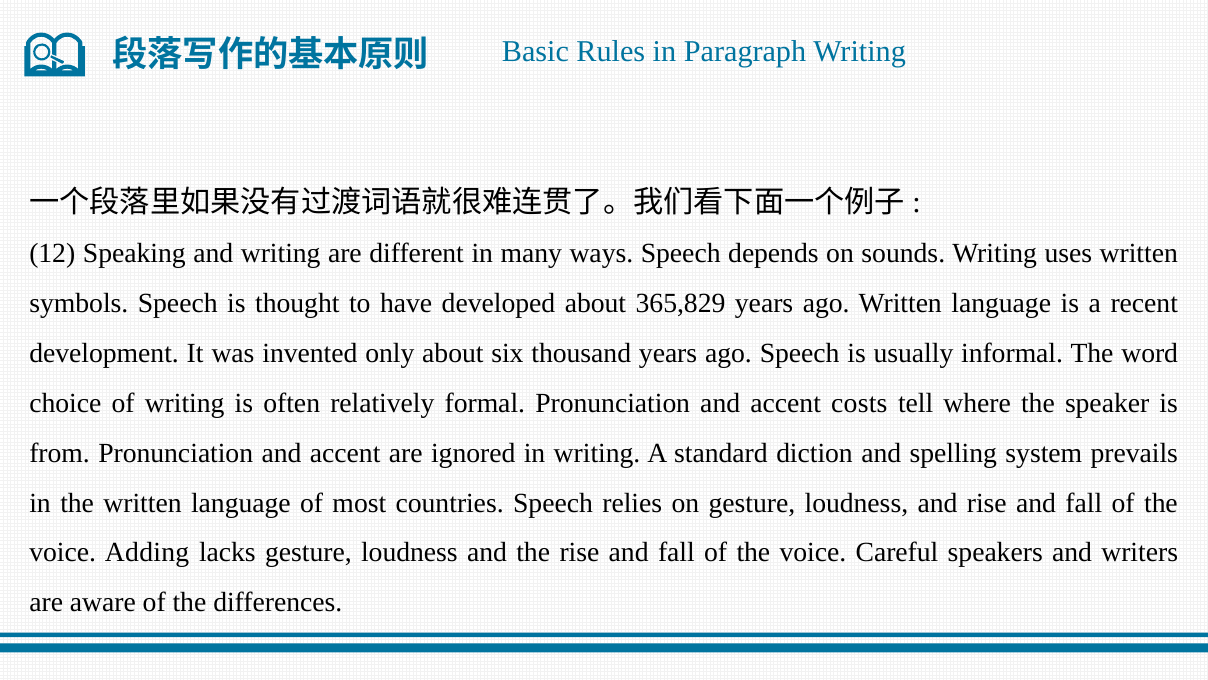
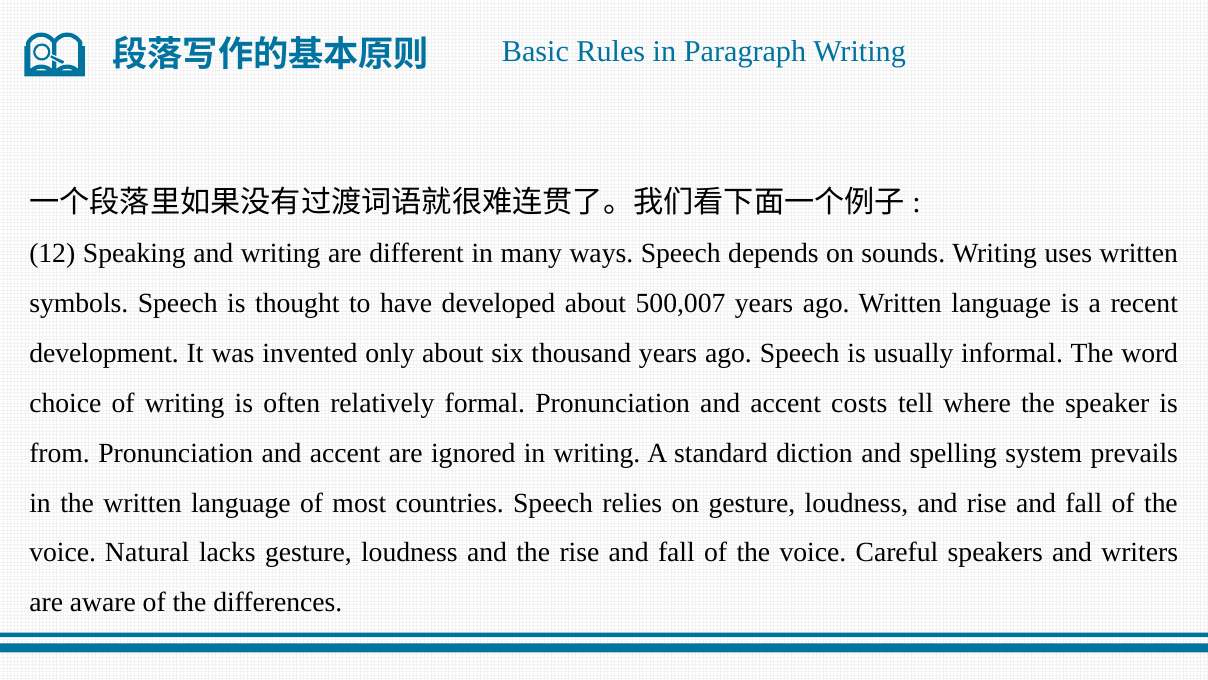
365,829: 365,829 -> 500,007
Adding: Adding -> Natural
